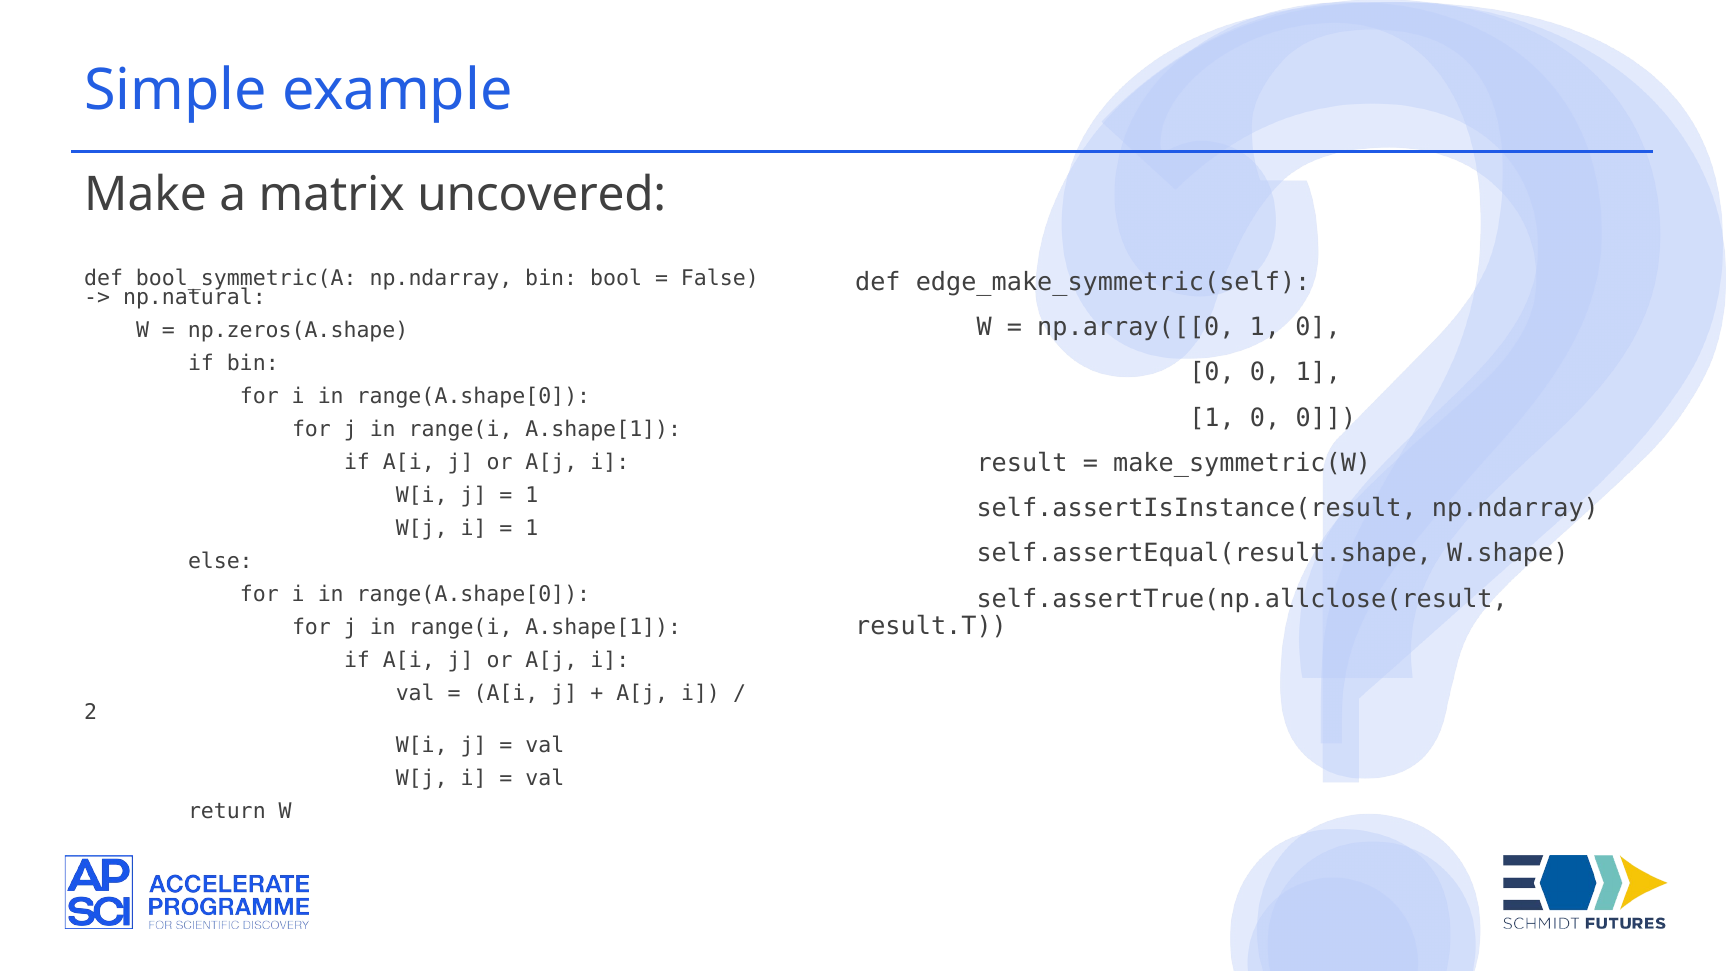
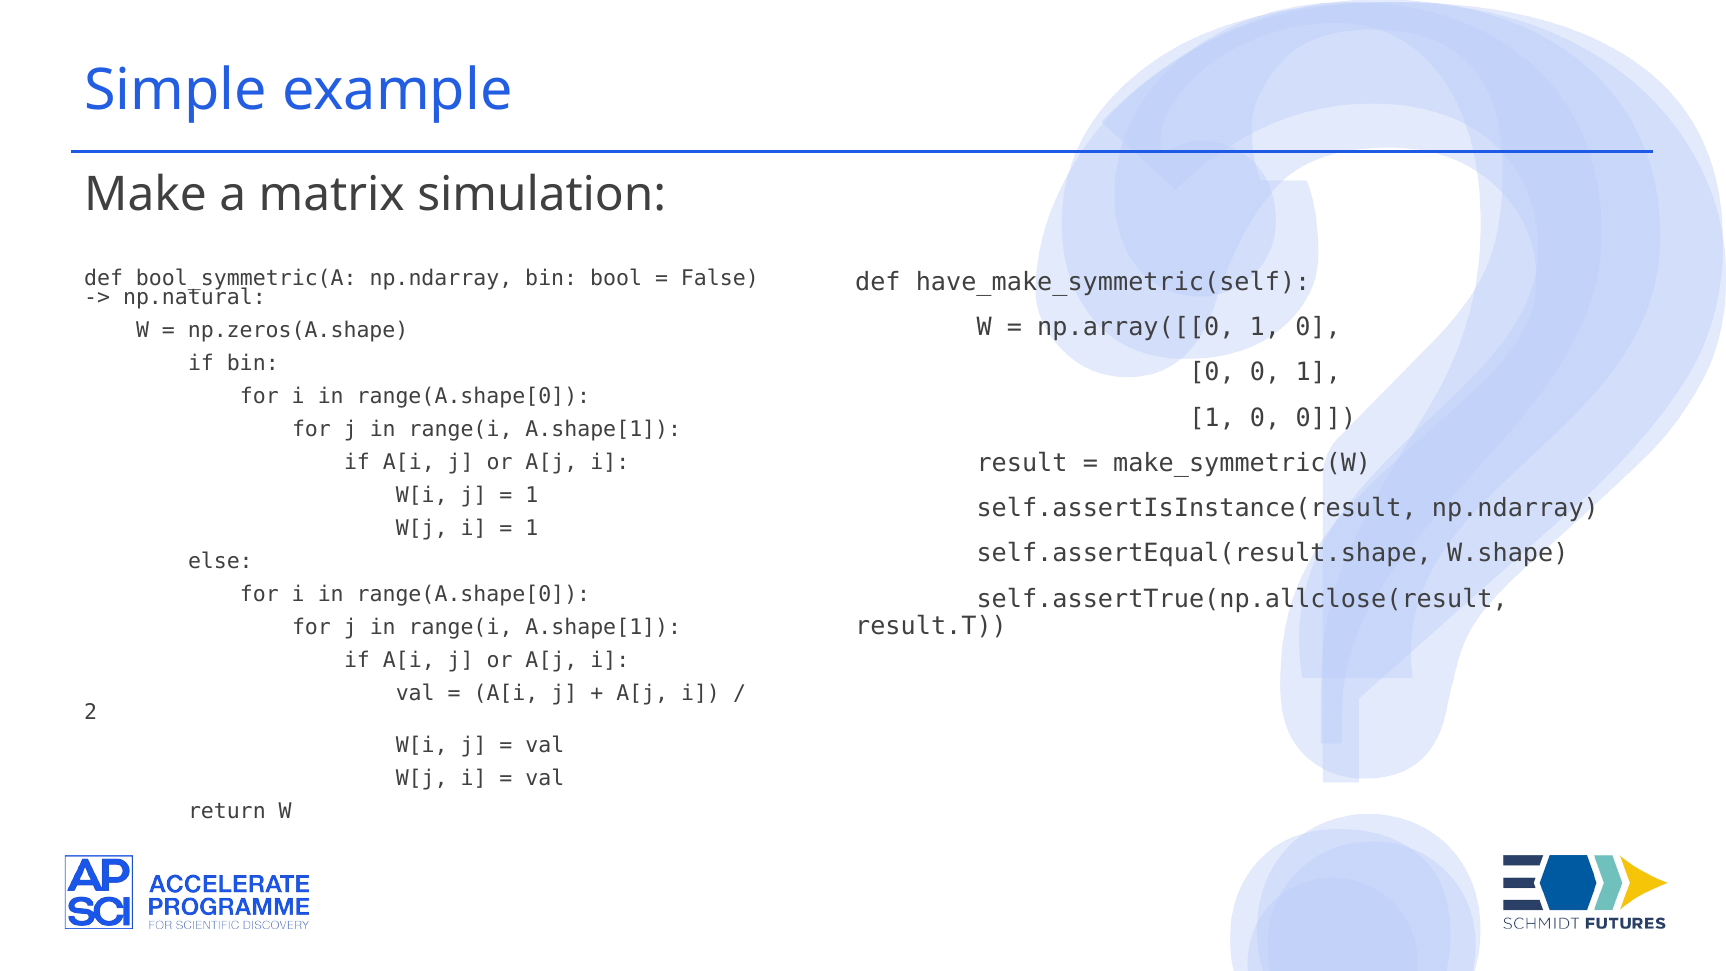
uncovered: uncovered -> simulation
edge_make_symmetric(self: edge_make_symmetric(self -> have_make_symmetric(self
